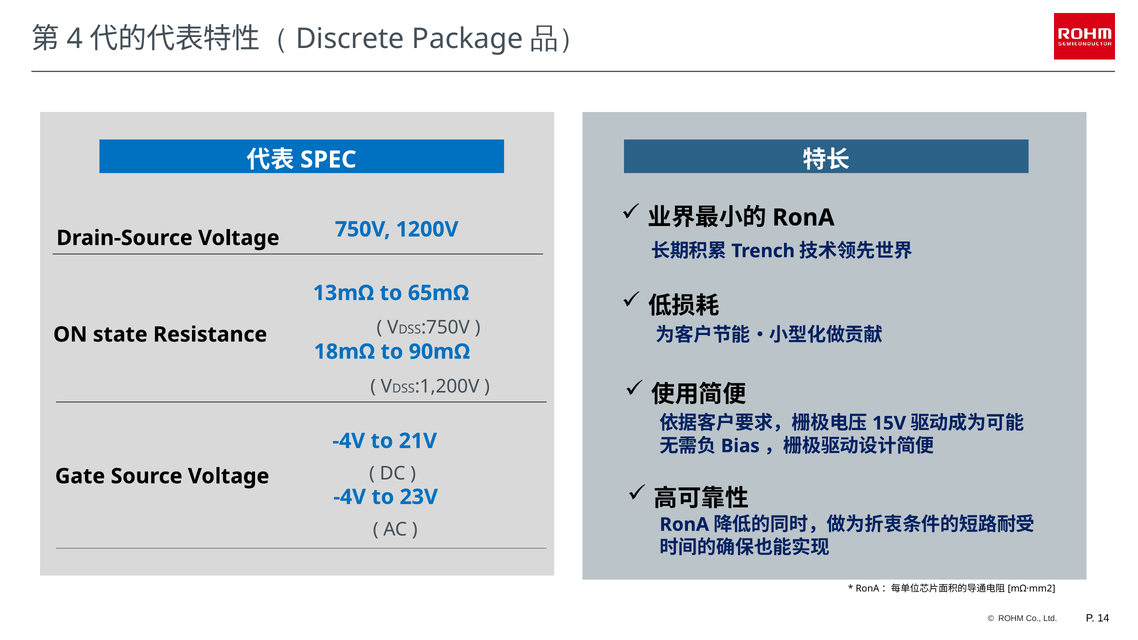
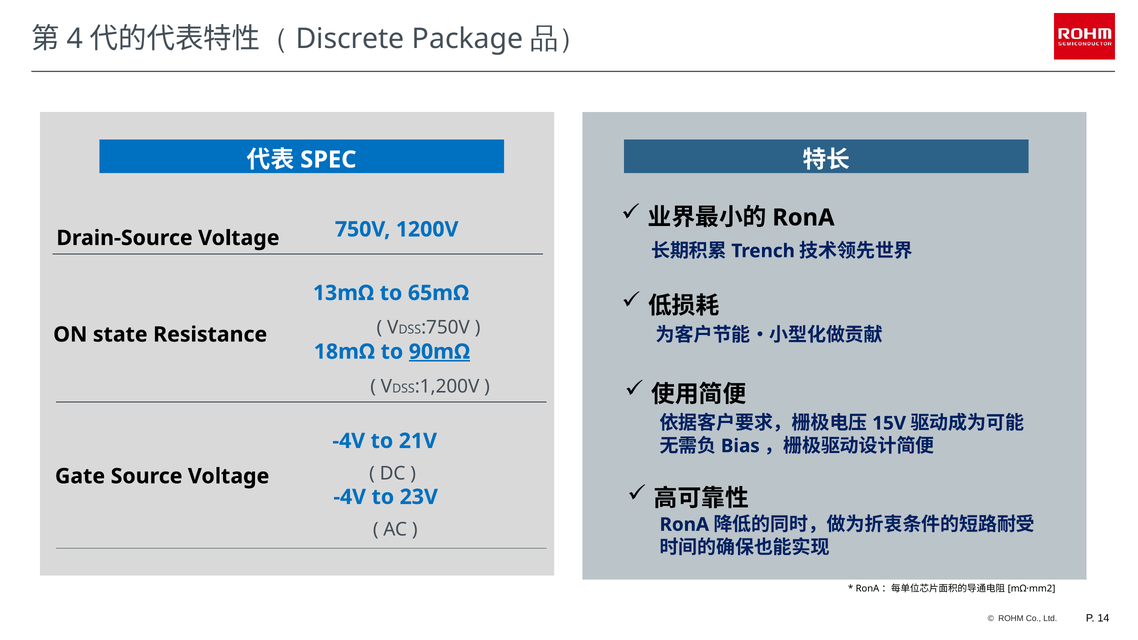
90mΩ underline: none -> present
